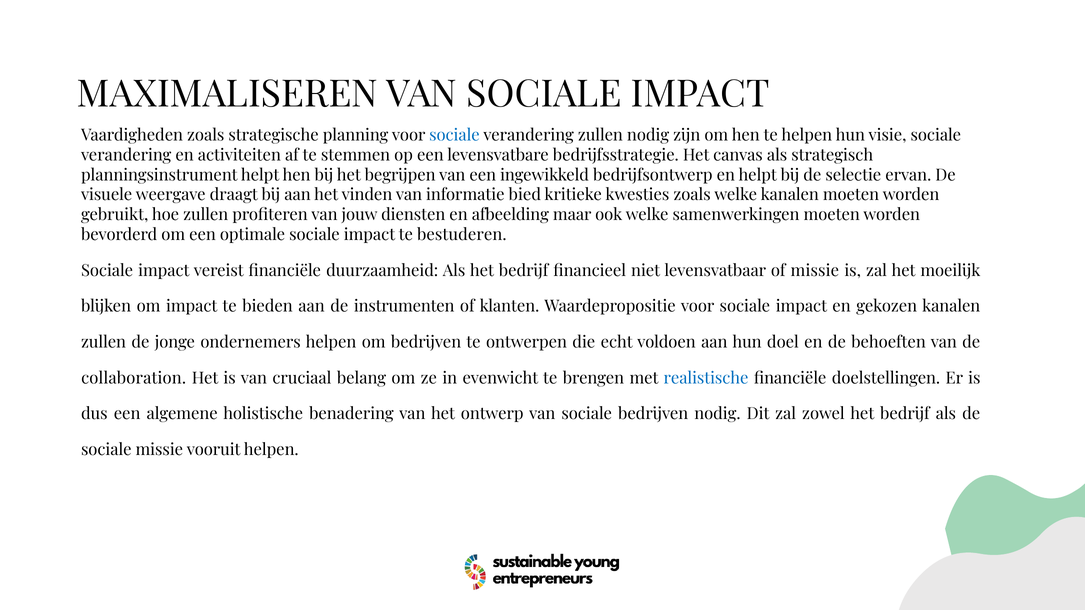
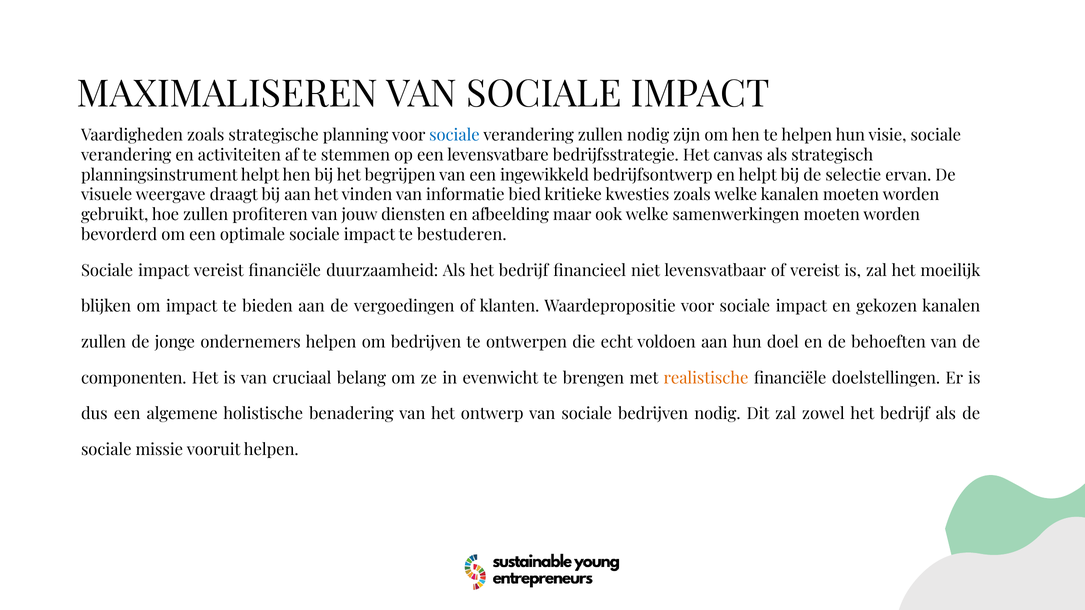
of missie: missie -> vereist
instrumenten: instrumenten -> vergoedingen
collaboration: collaboration -> componenten
realistische colour: blue -> orange
